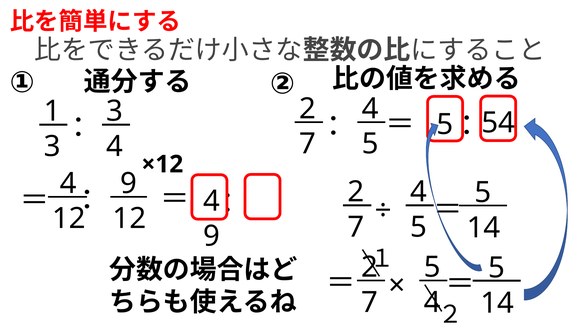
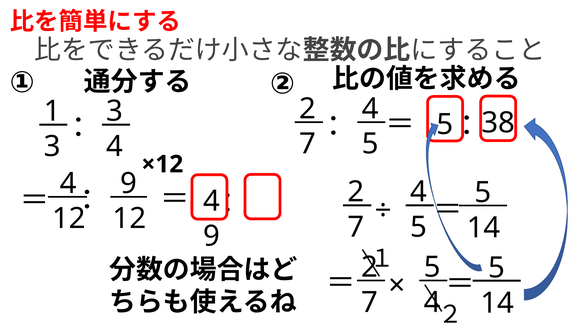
54: 54 -> 38
